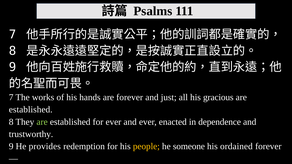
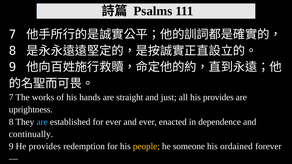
are forever: forever -> straight
his gracious: gracious -> provides
established at (31, 110): established -> uprightness
are at (42, 122) colour: light green -> light blue
trustworthy: trustworthy -> continually
